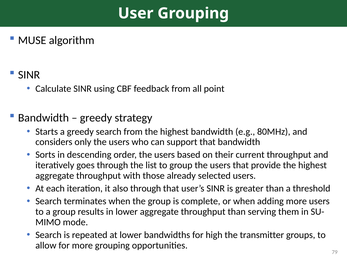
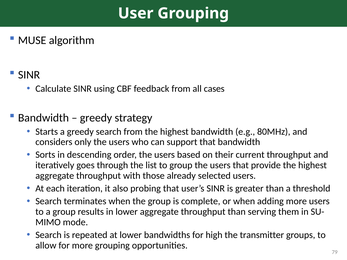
point: point -> cases
also through: through -> probing
